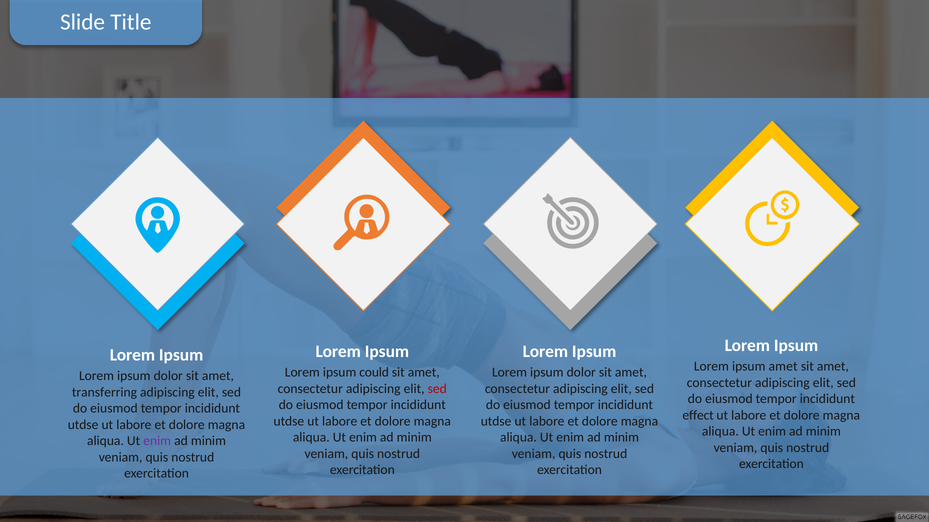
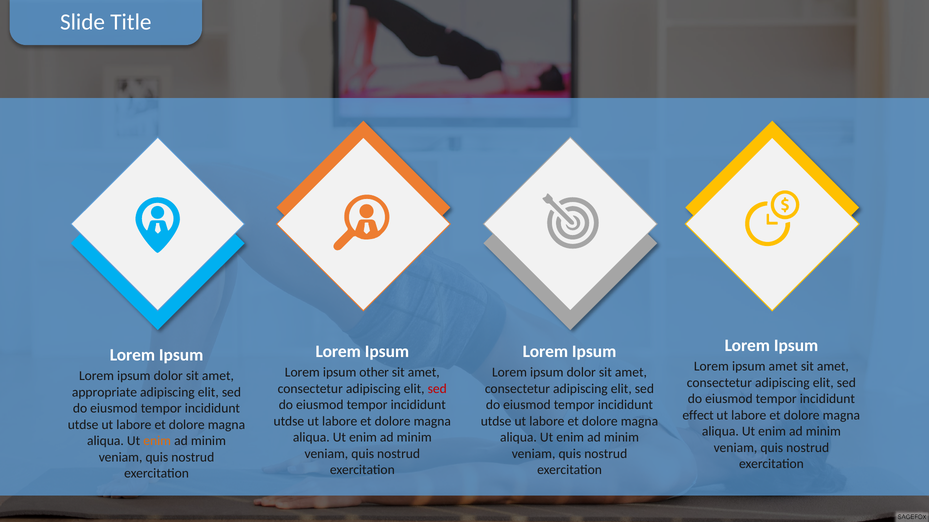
could: could -> other
transferring: transferring -> appropriate
enim at (157, 441) colour: purple -> orange
